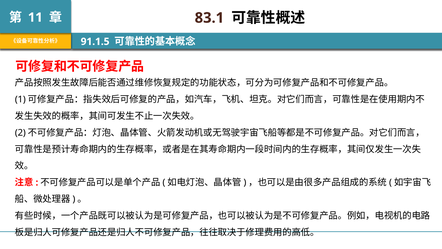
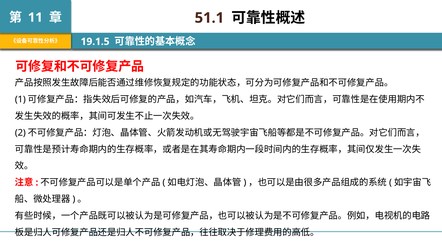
83.1: 83.1 -> 51.1
91.1.5: 91.1.5 -> 19.1.5
